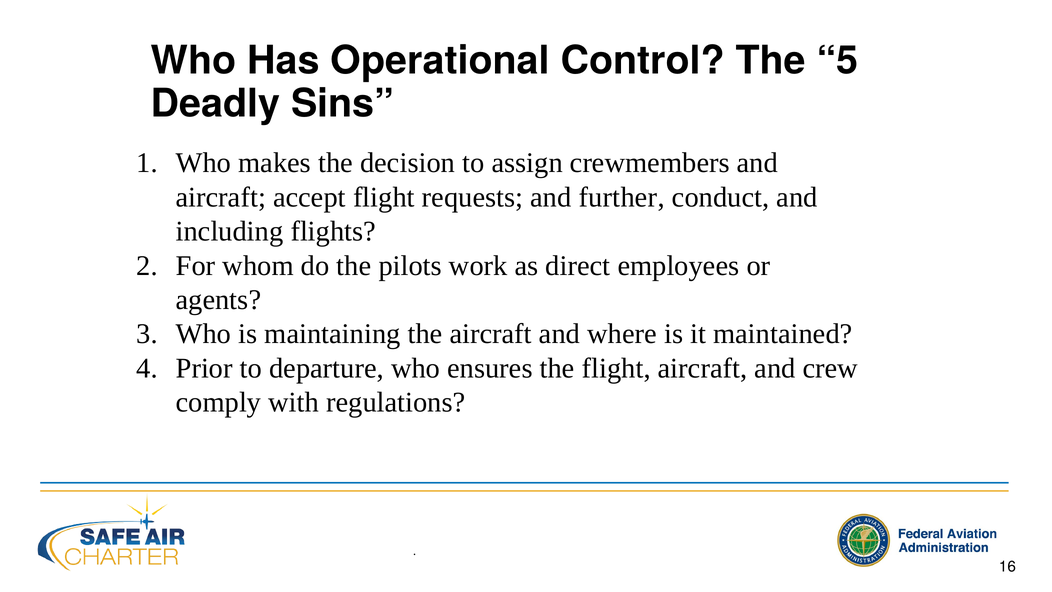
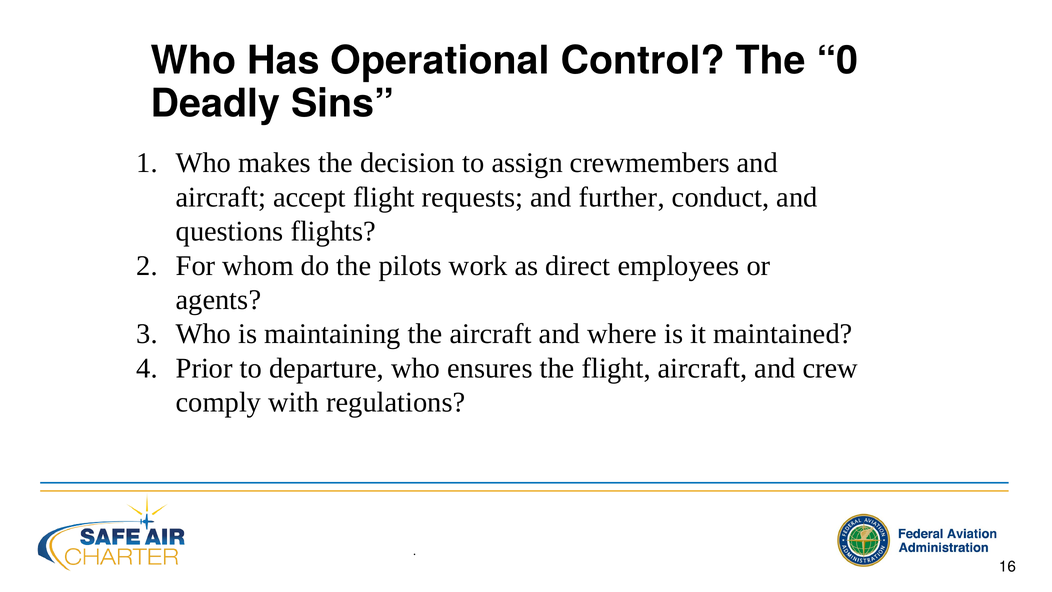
The 5: 5 -> 0
including: including -> questions
